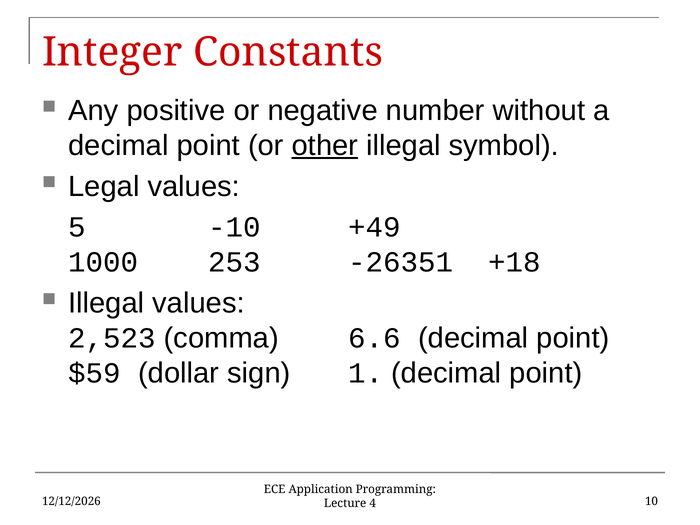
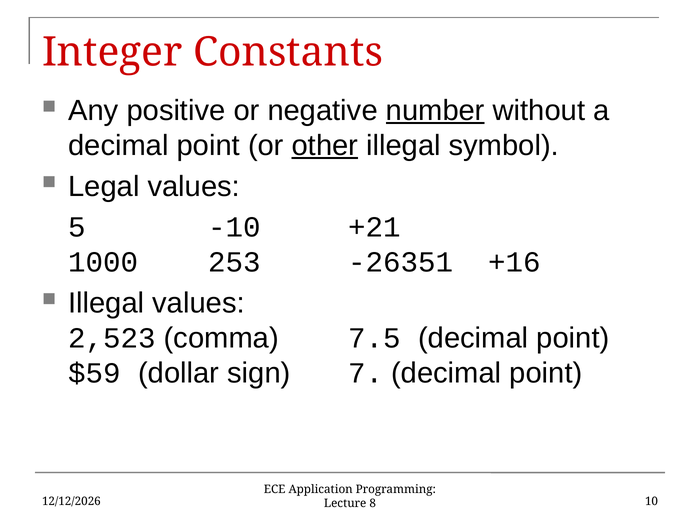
number underline: none -> present
+49: +49 -> +21
+18: +18 -> +16
6.6: 6.6 -> 7.5
1: 1 -> 7
4: 4 -> 8
